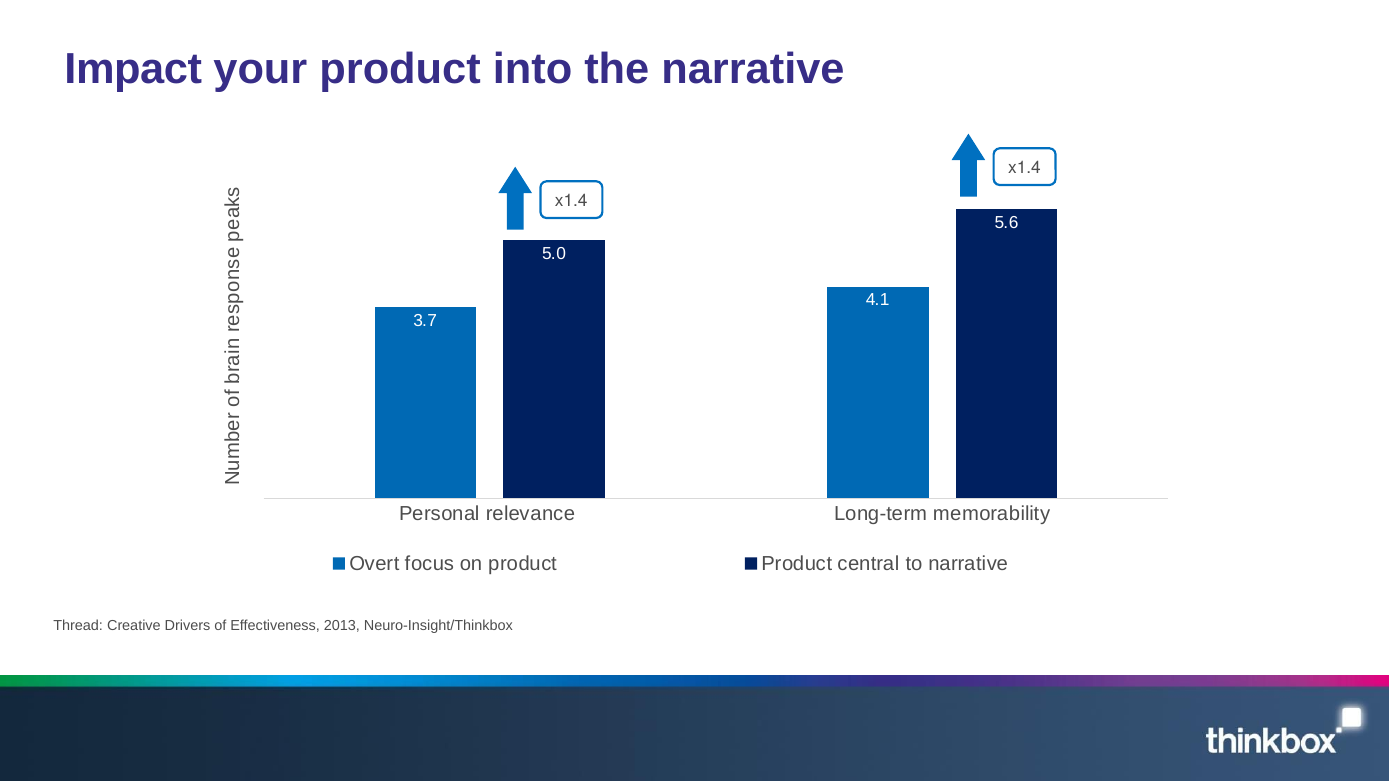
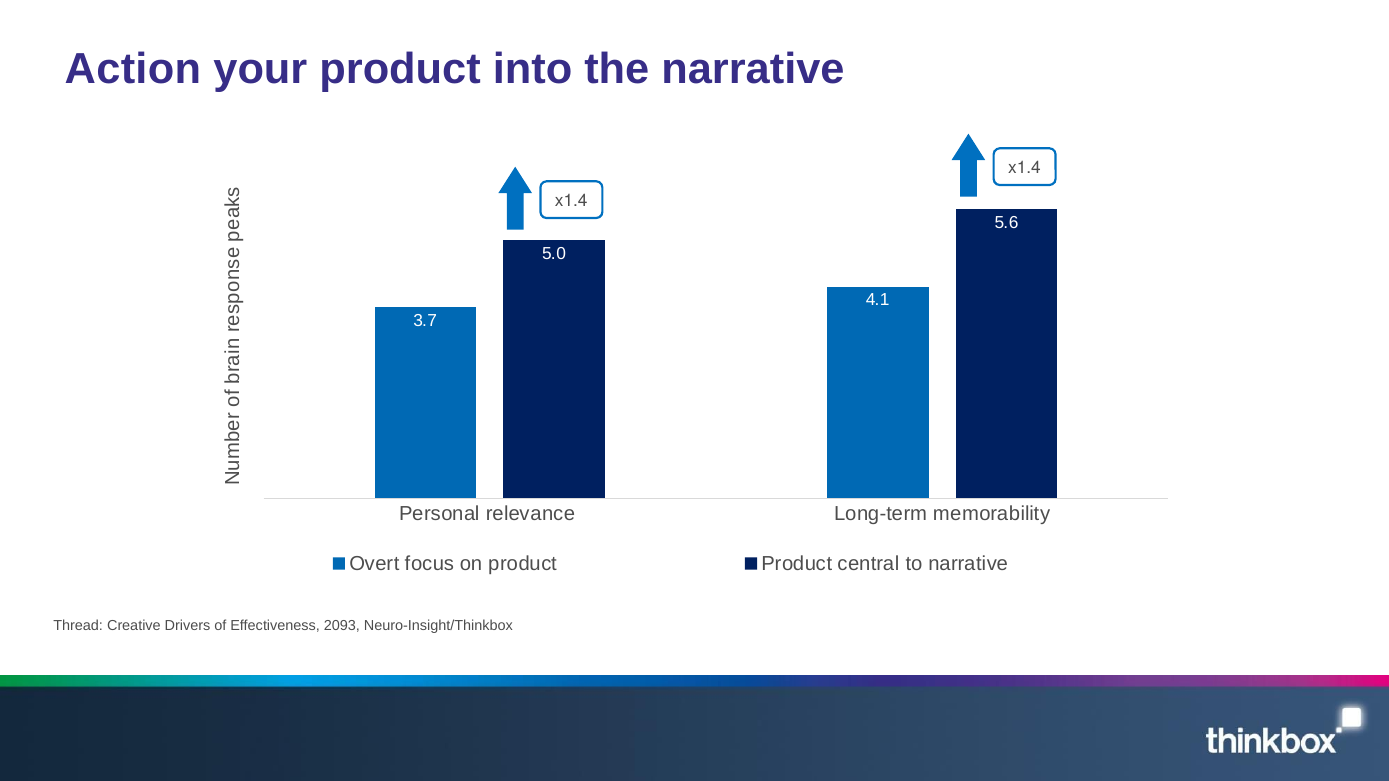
Impact: Impact -> Action
2013: 2013 -> 2093
